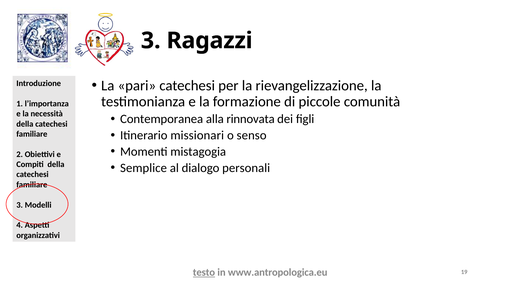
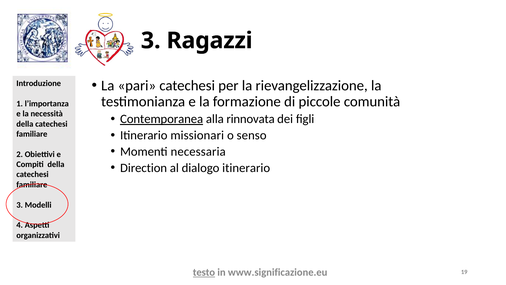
Contemporanea underline: none -> present
mistagogia: mistagogia -> necessaria
Semplice: Semplice -> Direction
dialogo personali: personali -> itinerario
www.antropologica.eu: www.antropologica.eu -> www.significazione.eu
